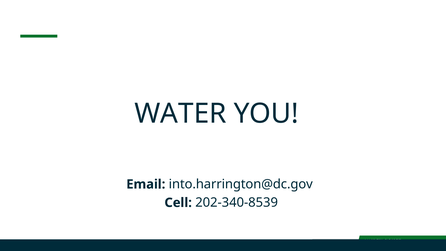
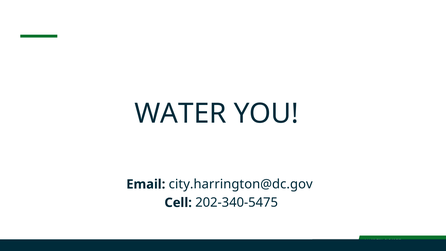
into.harrington@dc.gov: into.harrington@dc.gov -> city.harrington@dc.gov
202-340-8539: 202-340-8539 -> 202-340-5475
